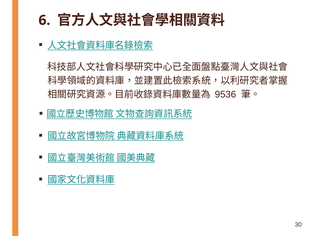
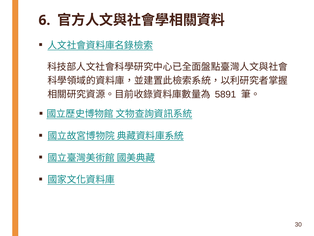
9536: 9536 -> 5891
